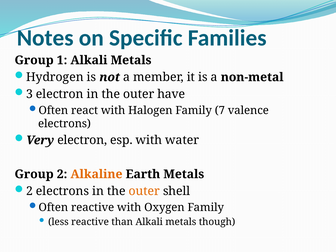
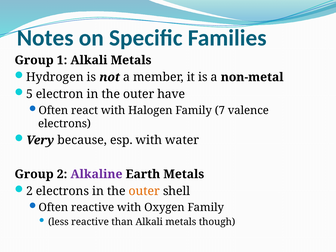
3: 3 -> 5
Very electron: electron -> because
Alkaline colour: orange -> purple
